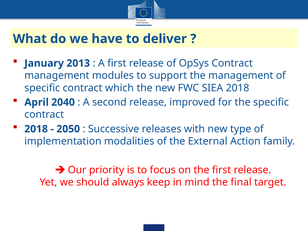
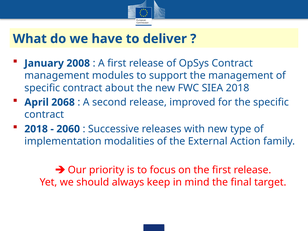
2013: 2013 -> 2008
which: which -> about
2040: 2040 -> 2068
2050: 2050 -> 2060
